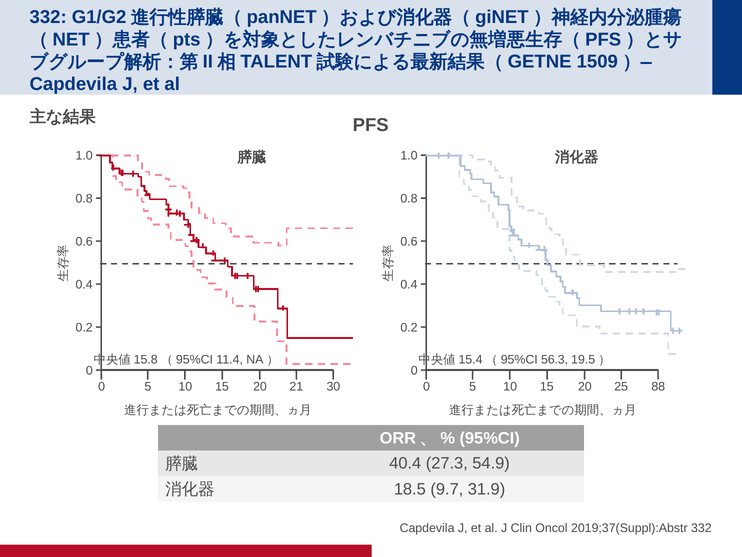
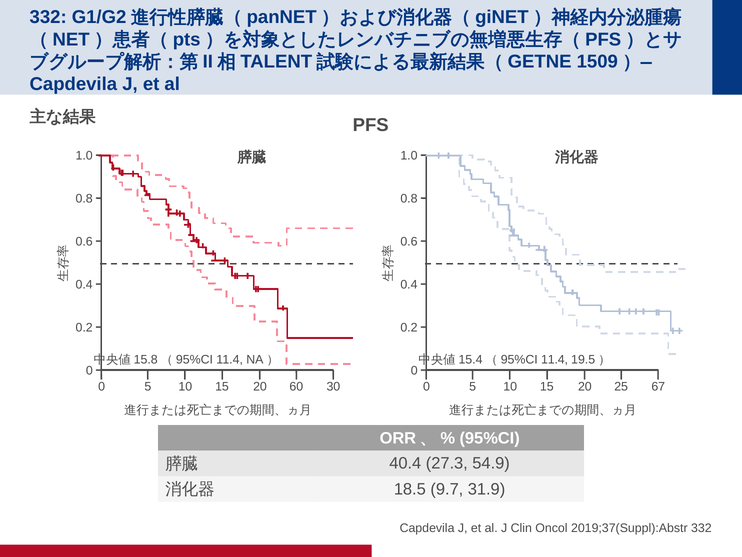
56.3 at (554, 359): 56.3 -> 11.4
21: 21 -> 60
88: 88 -> 67
